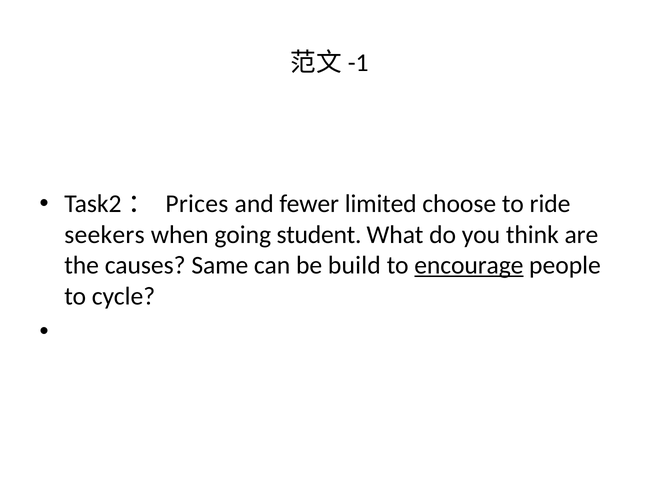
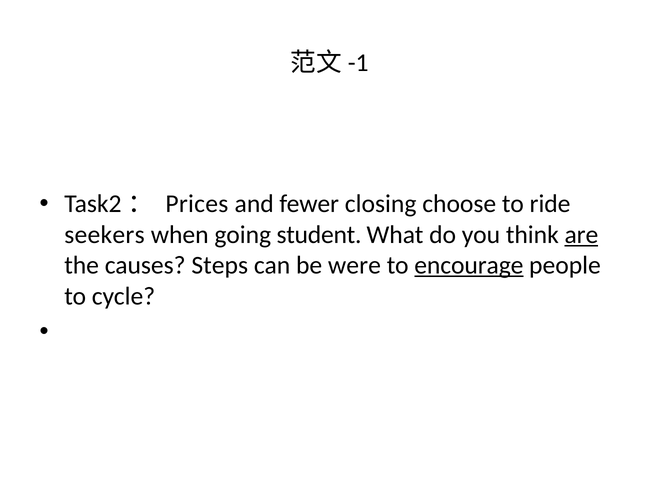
limited: limited -> closing
are underline: none -> present
Same: Same -> Steps
build: build -> were
